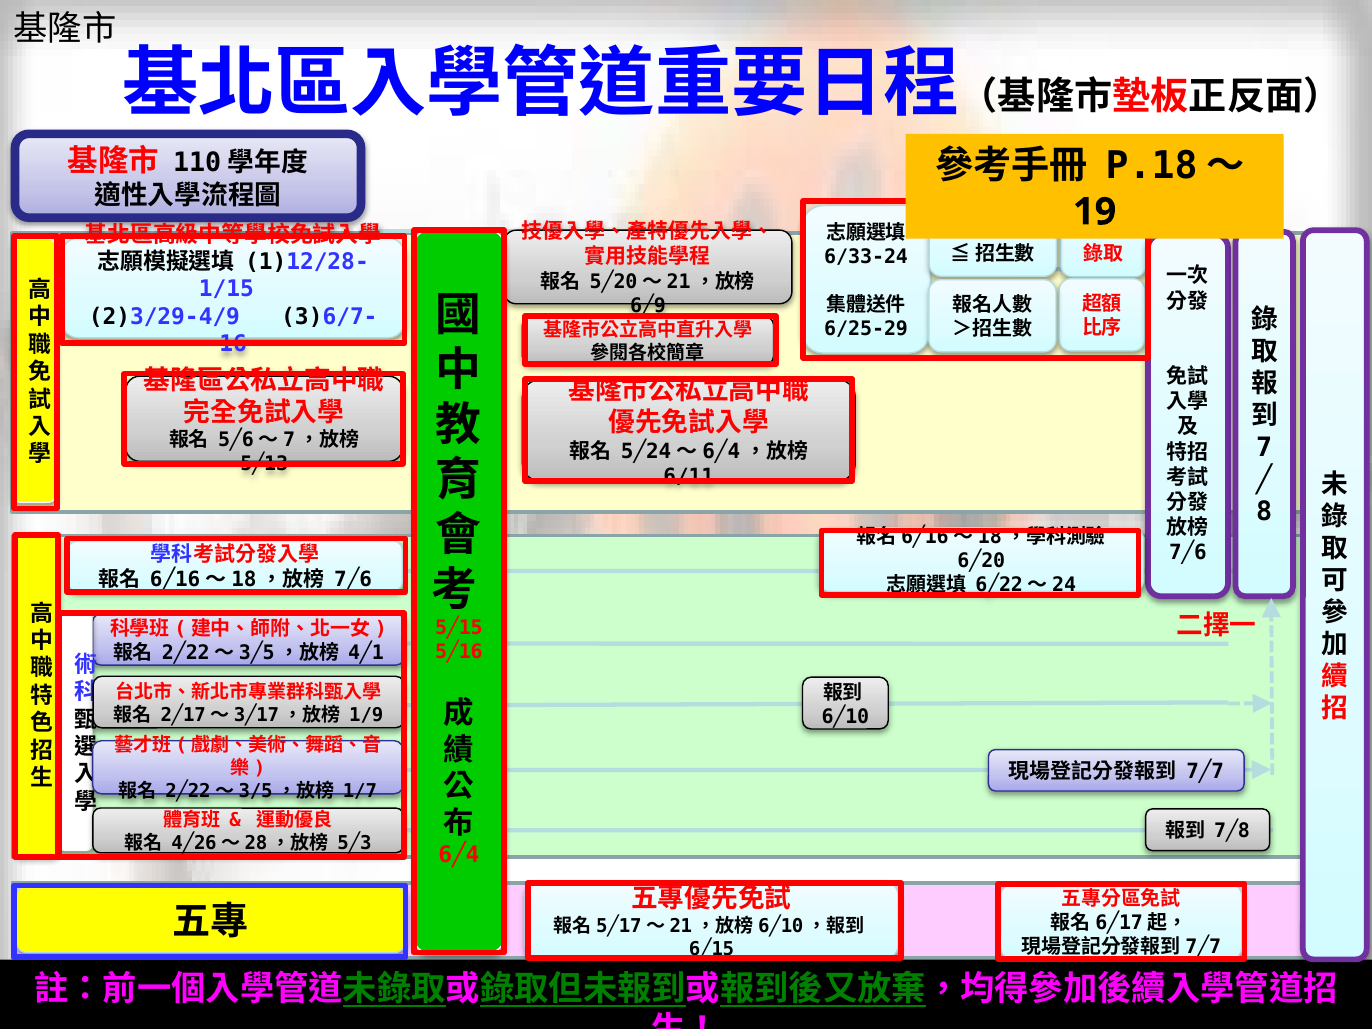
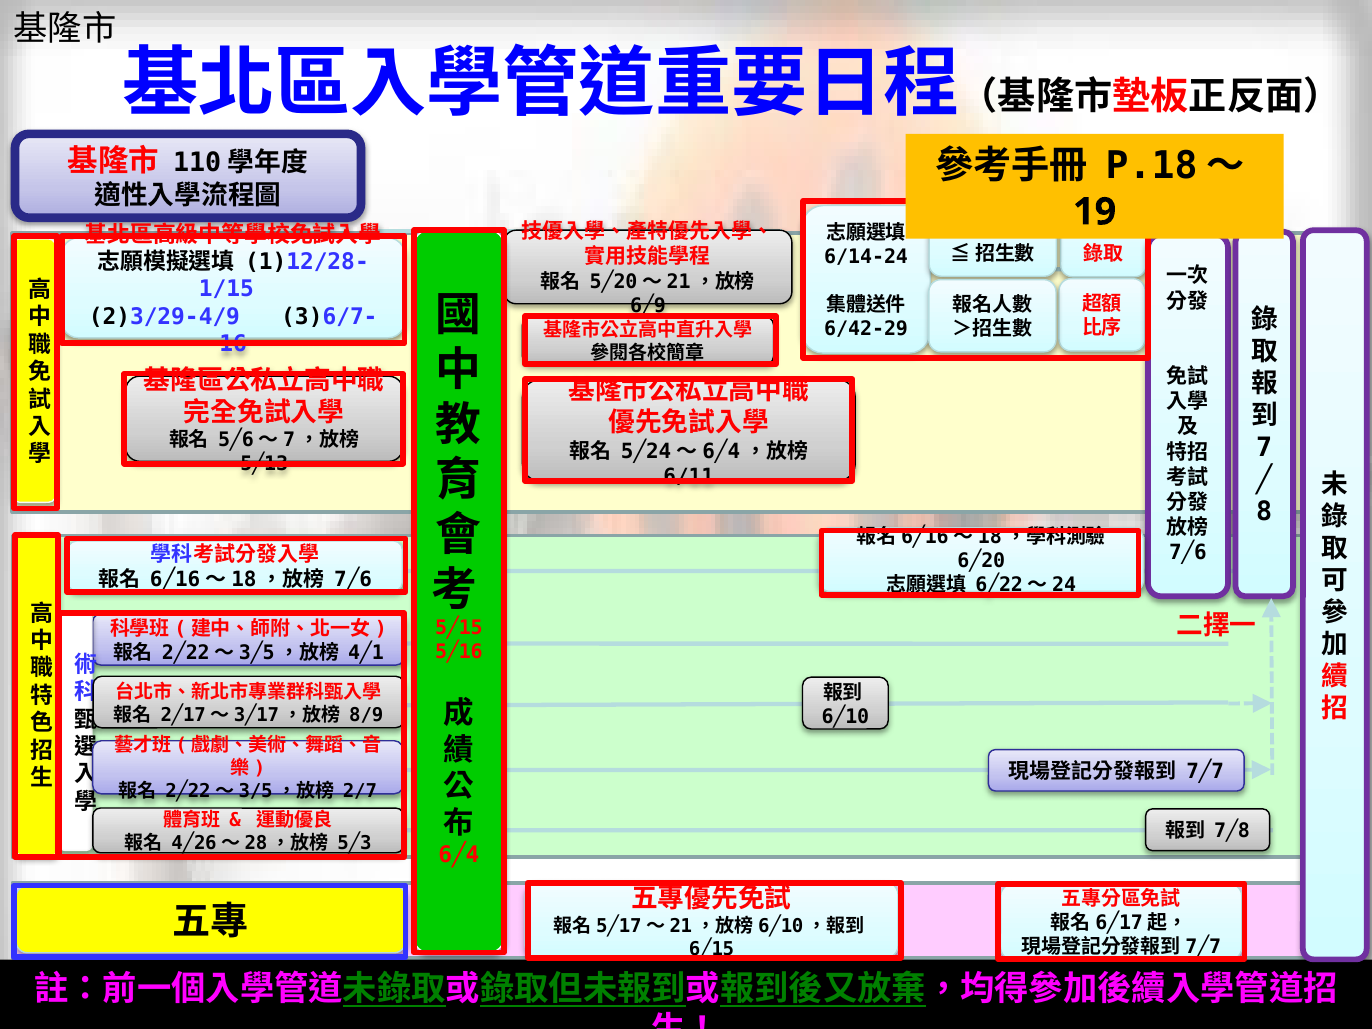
6/33-24: 6/33-24 -> 6/14-24
6/25-29: 6/25-29 -> 6/42-29
1/9: 1/9 -> 8/9
1/7: 1/7 -> 2/7
